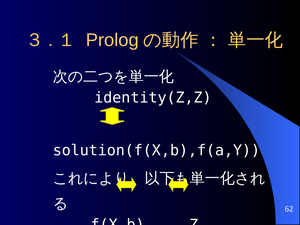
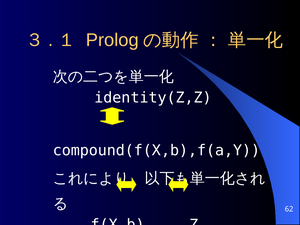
solution(f(X,b),f(a,Y: solution(f(X,b),f(a,Y -> compound(f(X,b),f(a,Y
